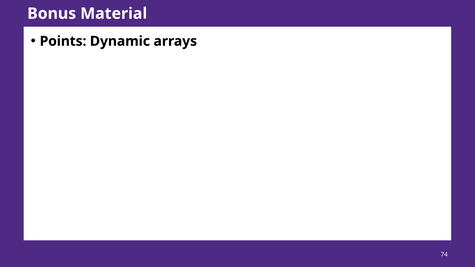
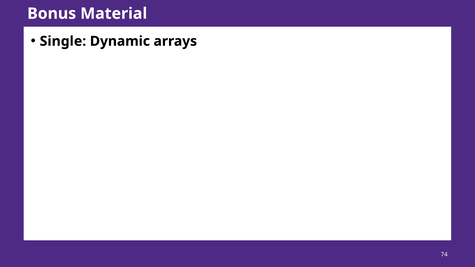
Points: Points -> Single
